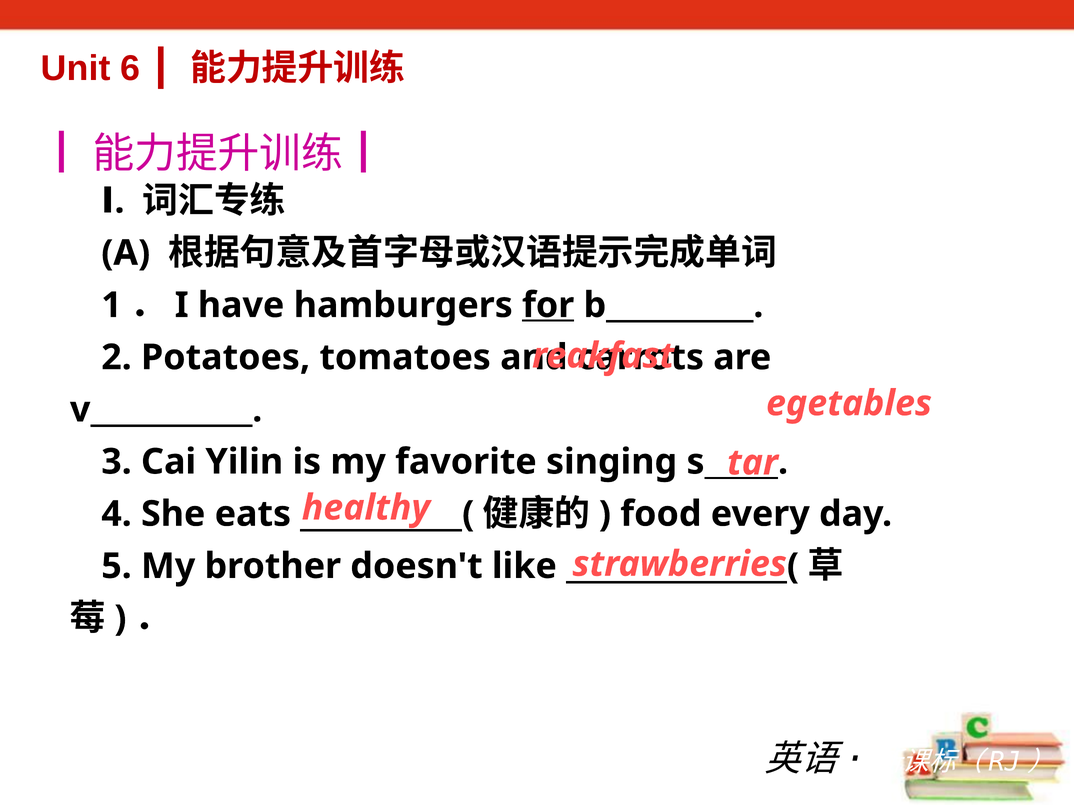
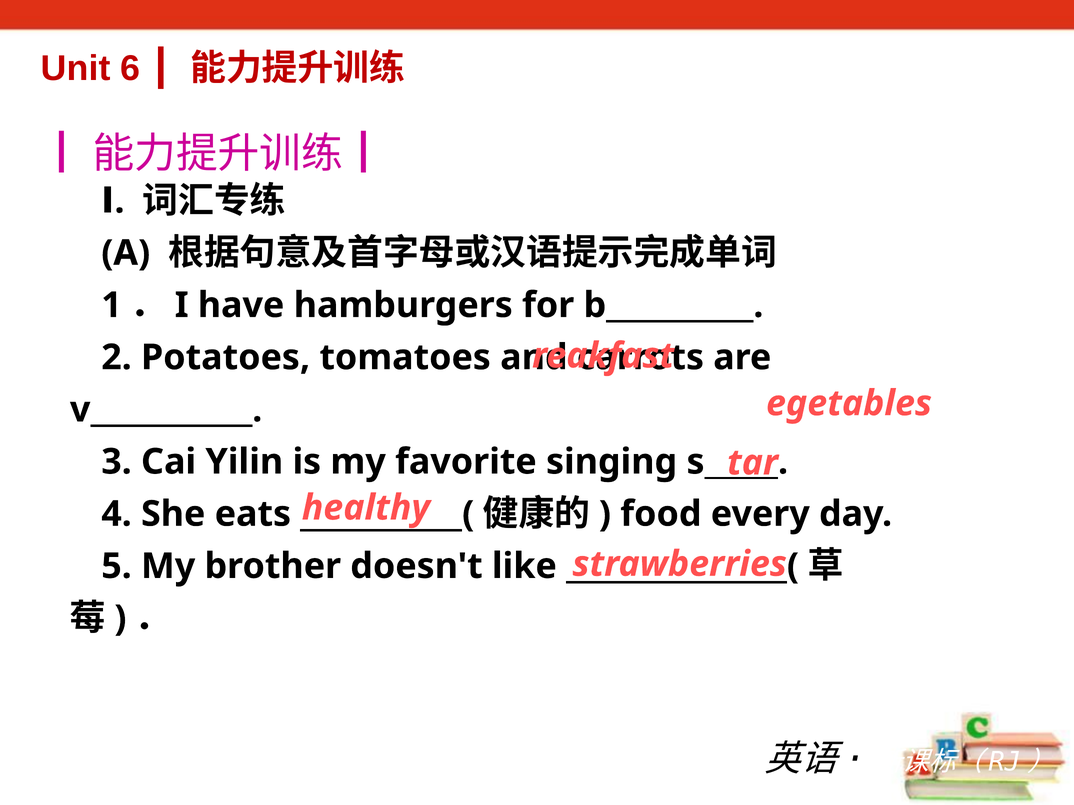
for underline: present -> none
